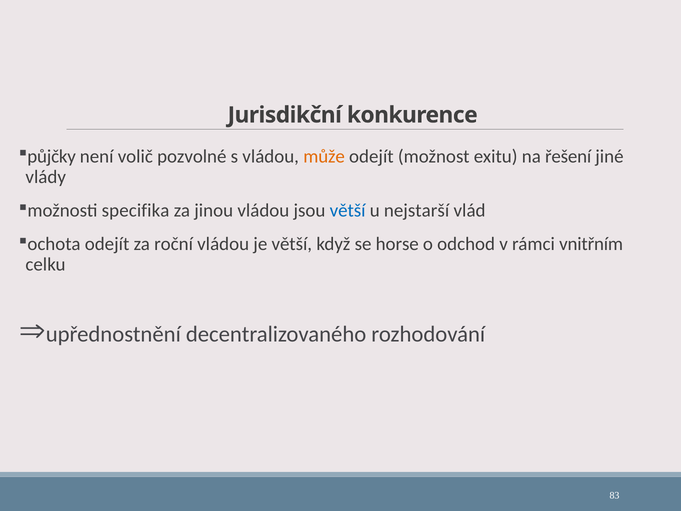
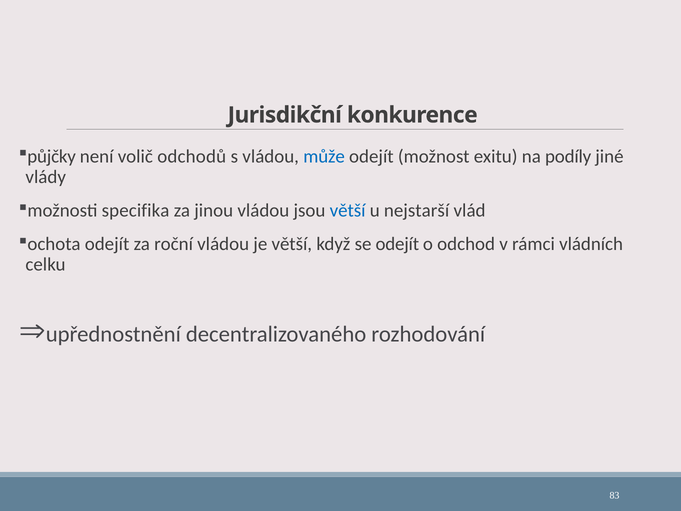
pozvolné: pozvolné -> odchodů
může colour: orange -> blue
řešení: řešení -> podíly
se horse: horse -> odejít
vnitřním: vnitřním -> vládních
